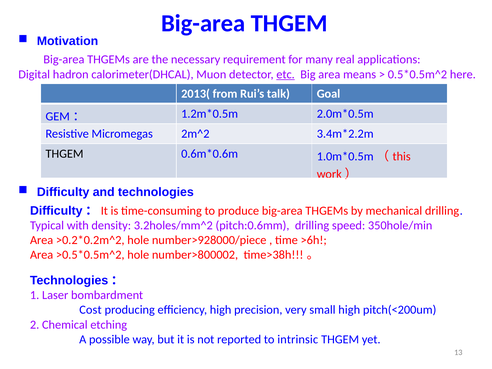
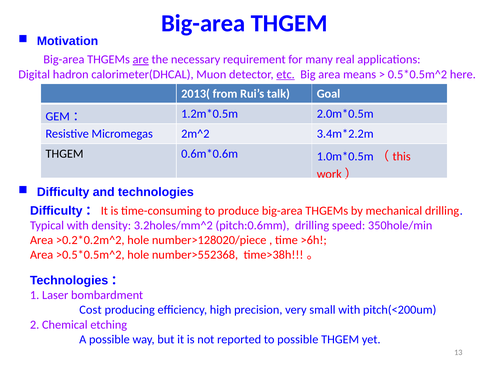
are underline: none -> present
number>928000/piece: number>928000/piece -> number>128020/piece
number>800002: number>800002 -> number>552368
small high: high -> with
to intrinsic: intrinsic -> possible
